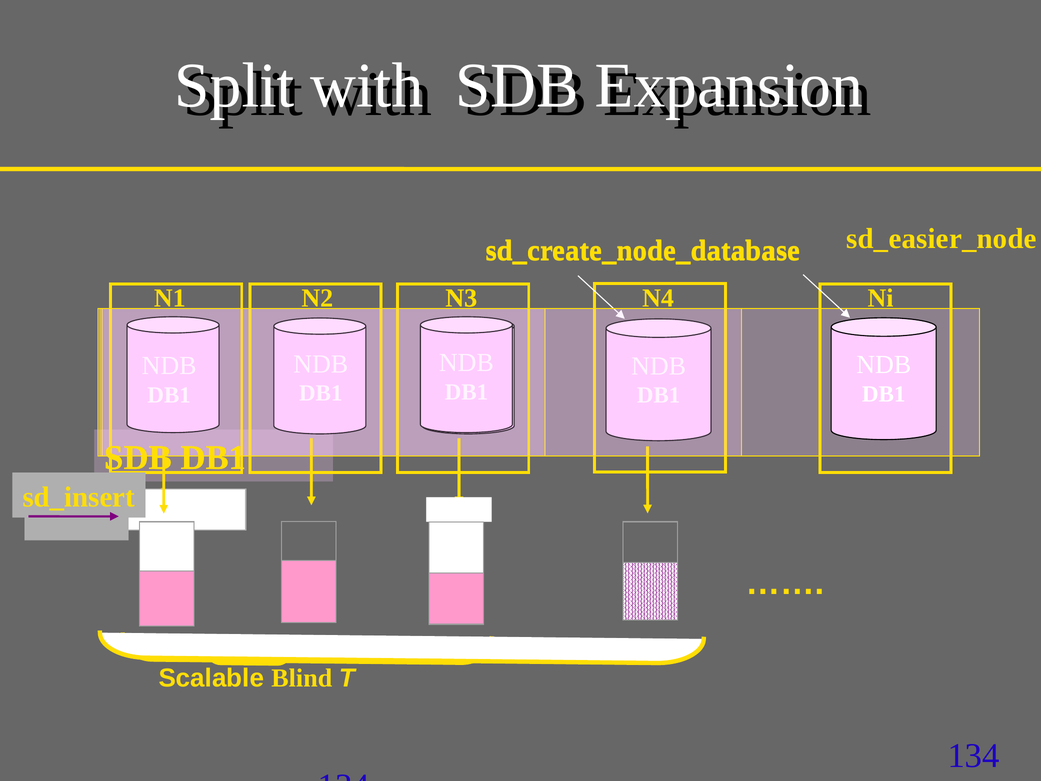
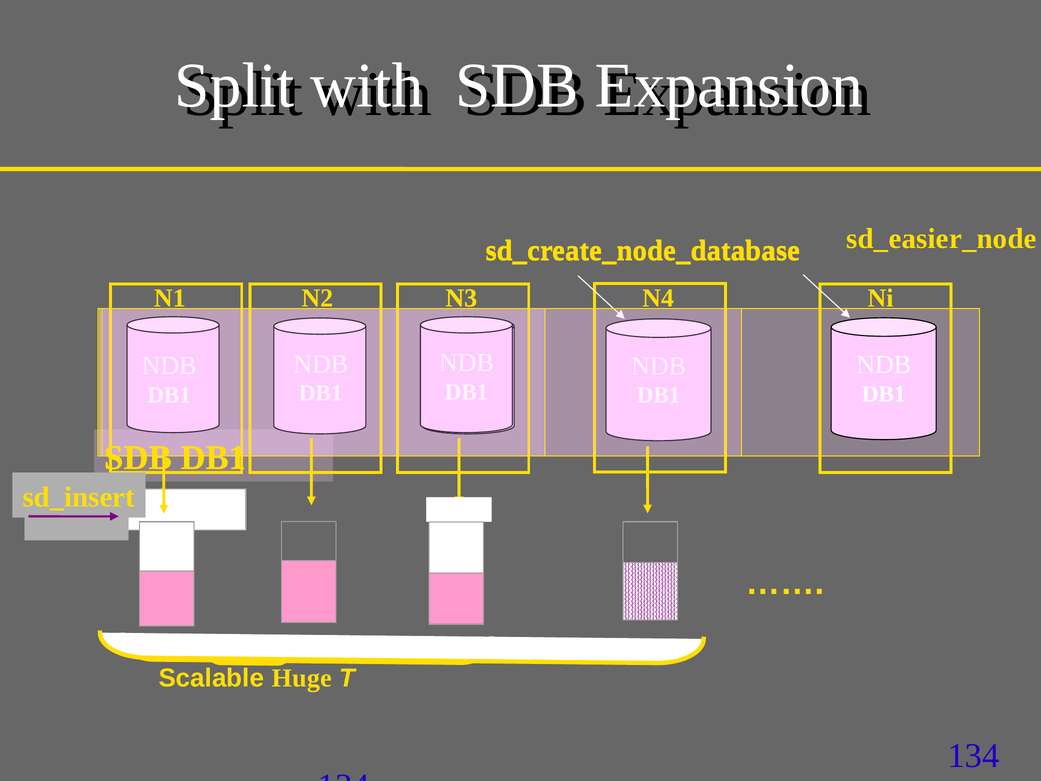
Blind: Blind -> Huge
